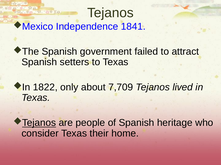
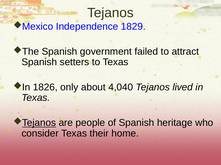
1841: 1841 -> 1829
1822: 1822 -> 1826
7,709: 7,709 -> 4,040
